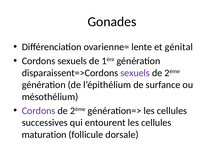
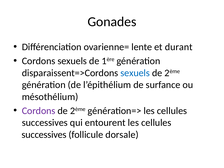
génital: génital -> durant
sexuels at (135, 73) colour: purple -> blue
maturation at (44, 135): maturation -> successives
